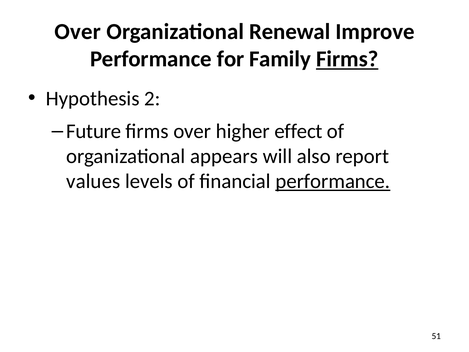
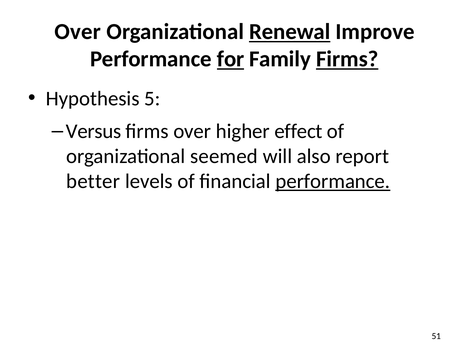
Renewal underline: none -> present
for underline: none -> present
2: 2 -> 5
Future: Future -> Versus
appears: appears -> seemed
values: values -> better
